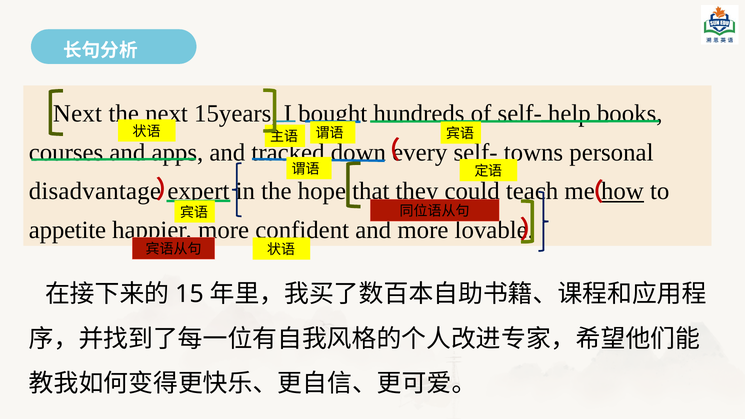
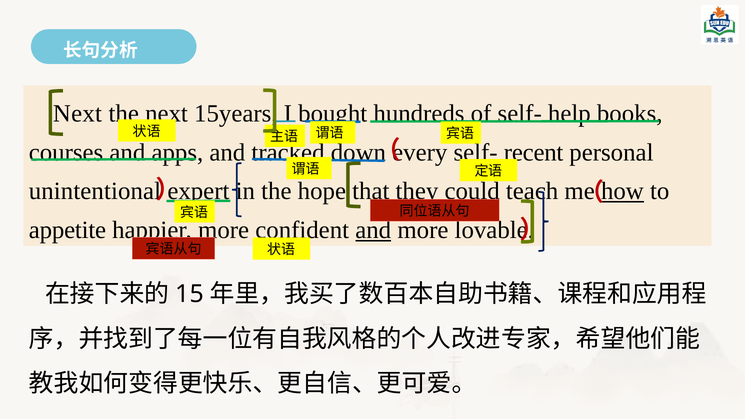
towns: towns -> recent
disadvantage: disadvantage -> unintentional
and at (373, 230) underline: none -> present
